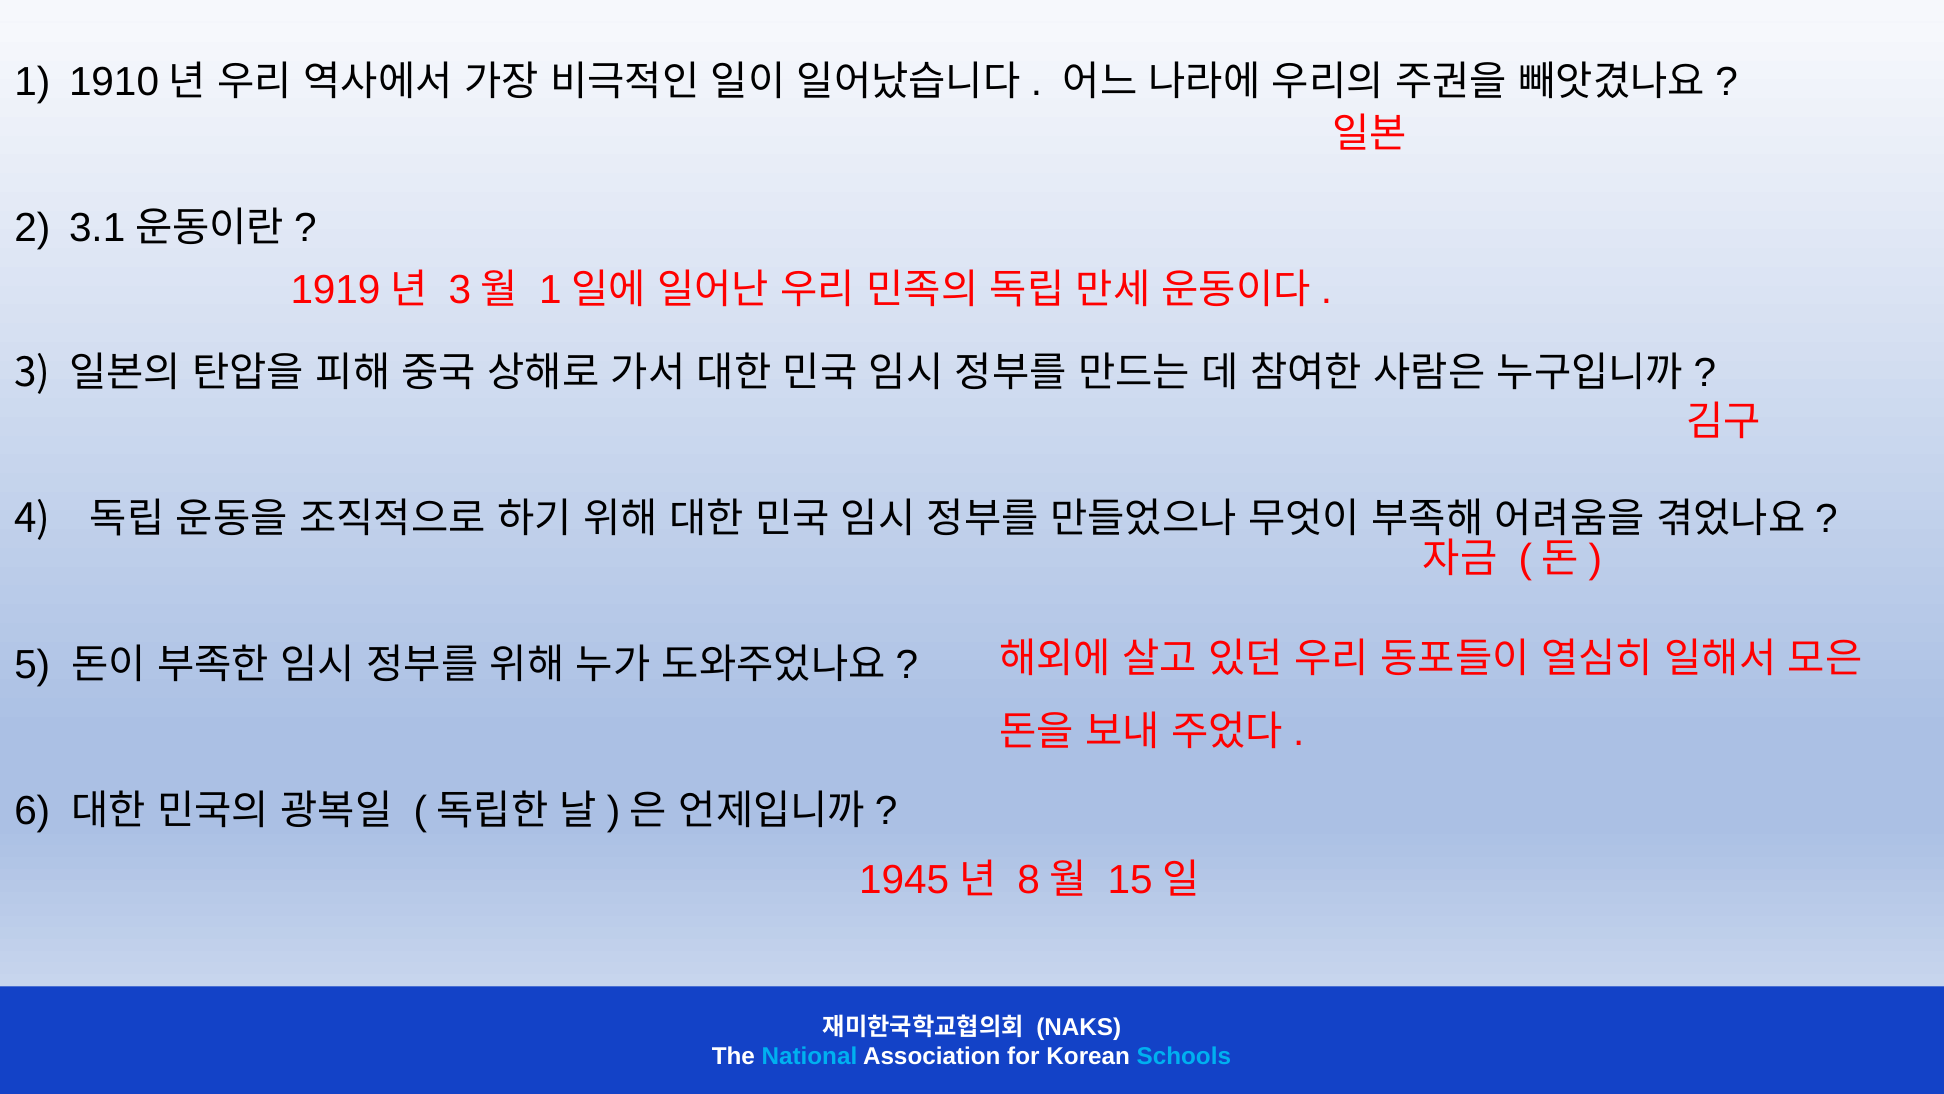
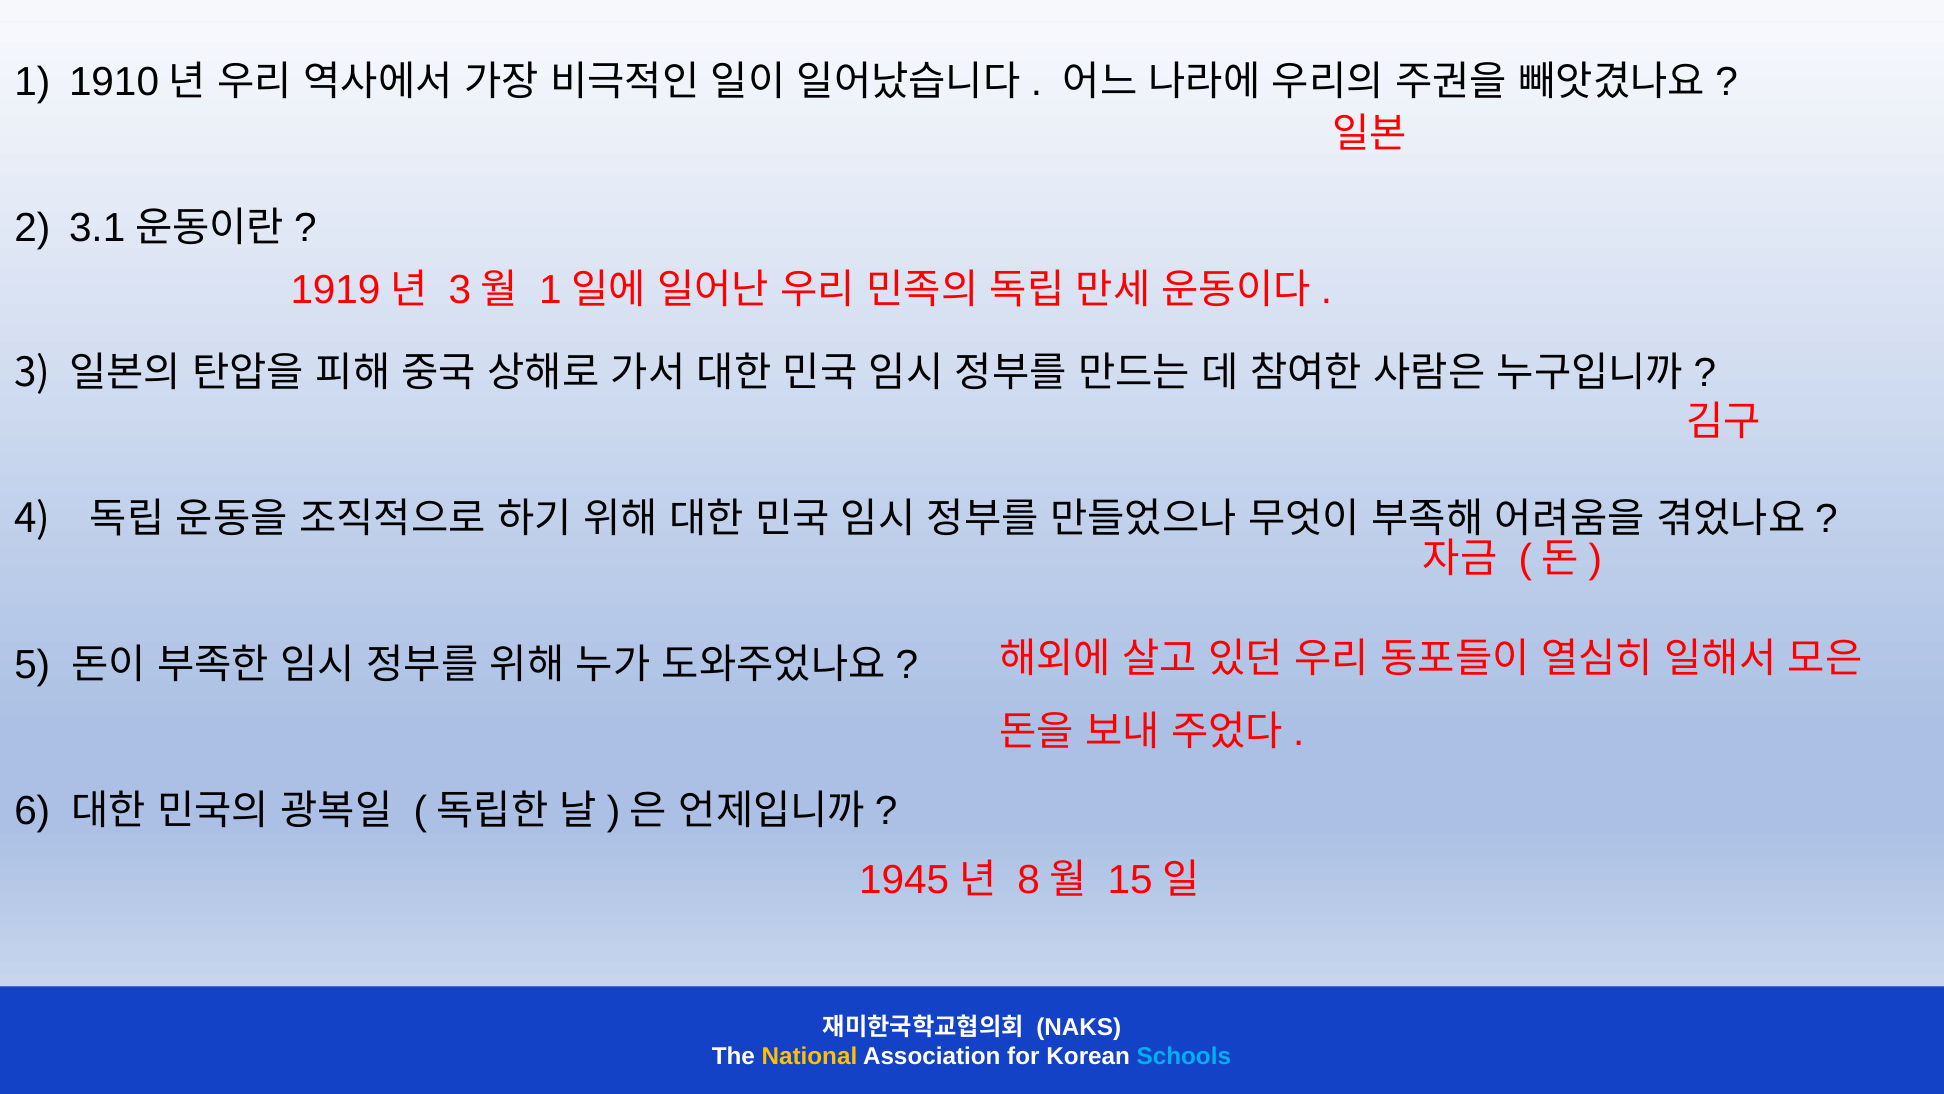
National colour: light blue -> yellow
